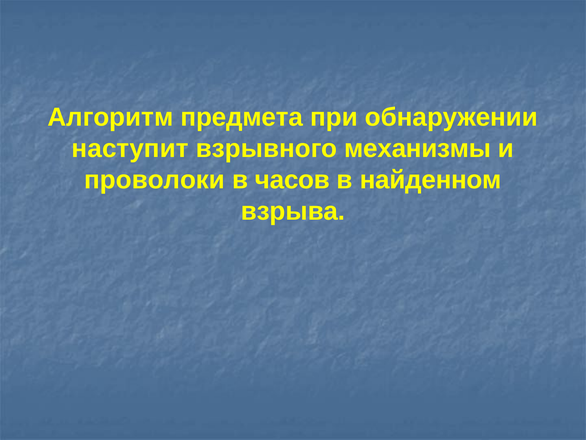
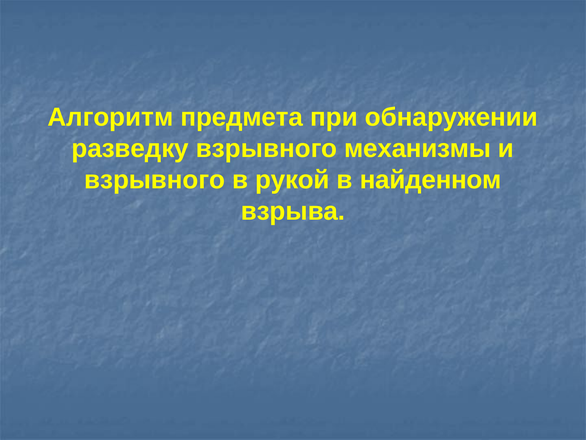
наступит: наступит -> разведку
проволоки at (155, 180): проволоки -> взрывного
часов: часов -> рукой
